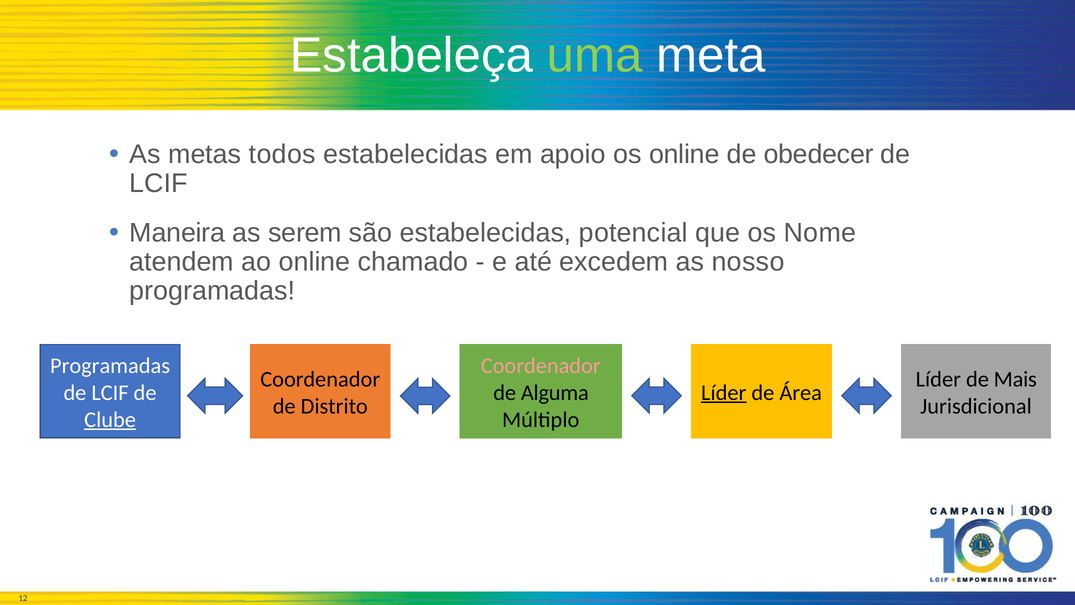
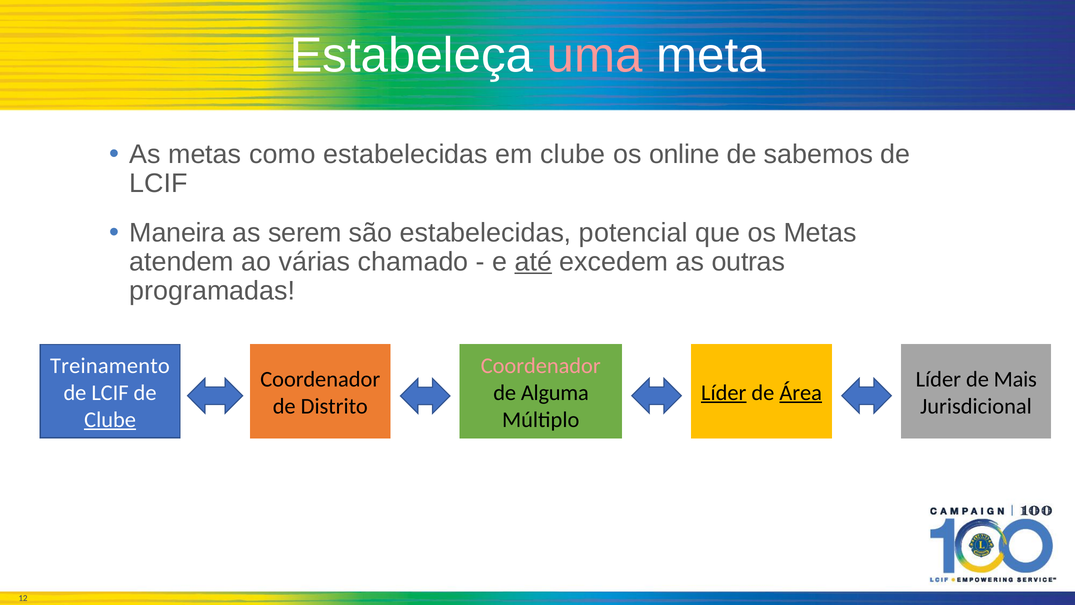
uma colour: light green -> pink
todos: todos -> como
em apoio: apoio -> clube
obedecer: obedecer -> sabemos
os Nome: Nome -> Metas
ao online: online -> várias
até underline: none -> present
nosso: nosso -> outras
Programadas at (110, 366): Programadas -> Treinamento
Área underline: none -> present
